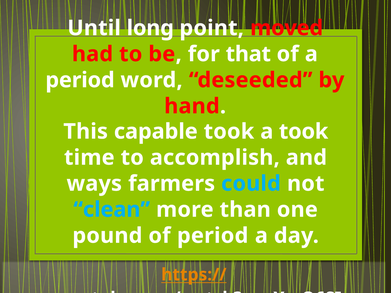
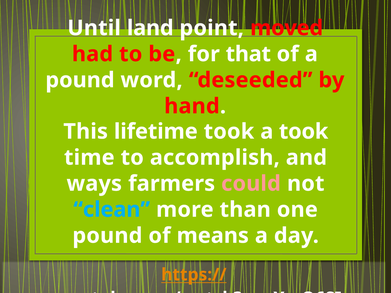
long: long -> land
period at (80, 80): period -> pound
capable: capable -> lifetime
could colour: light blue -> pink
of period: period -> means
